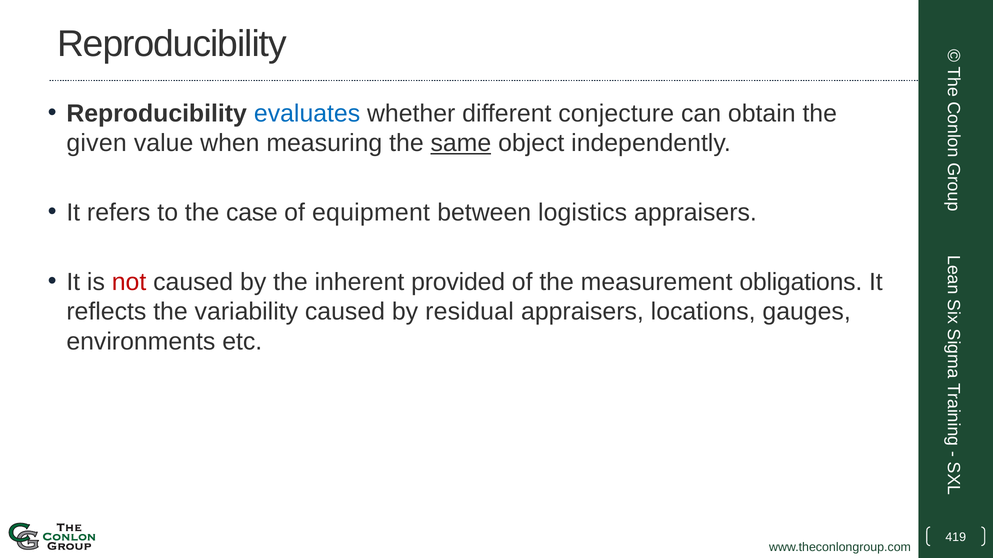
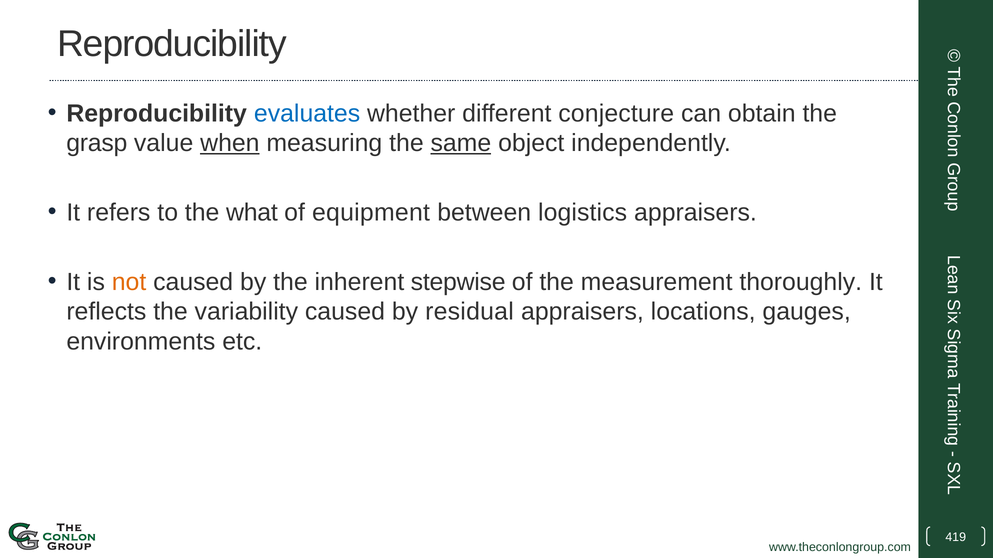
given: given -> grasp
when underline: none -> present
case: case -> what
not colour: red -> orange
provided: provided -> stepwise
obligations: obligations -> thoroughly
